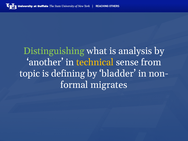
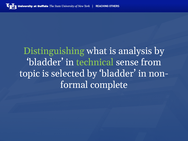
another at (45, 62): another -> bladder
technical colour: yellow -> light green
defining: defining -> selected
migrates: migrates -> complete
